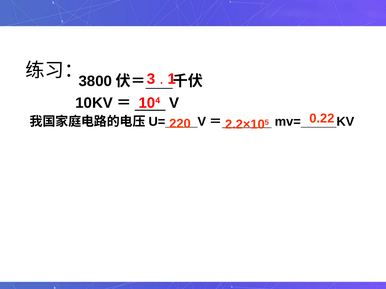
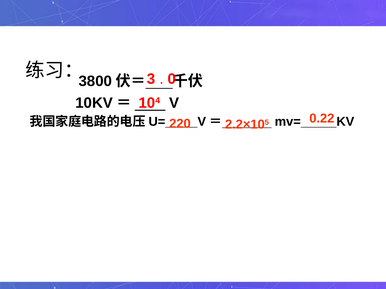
1: 1 -> 0
